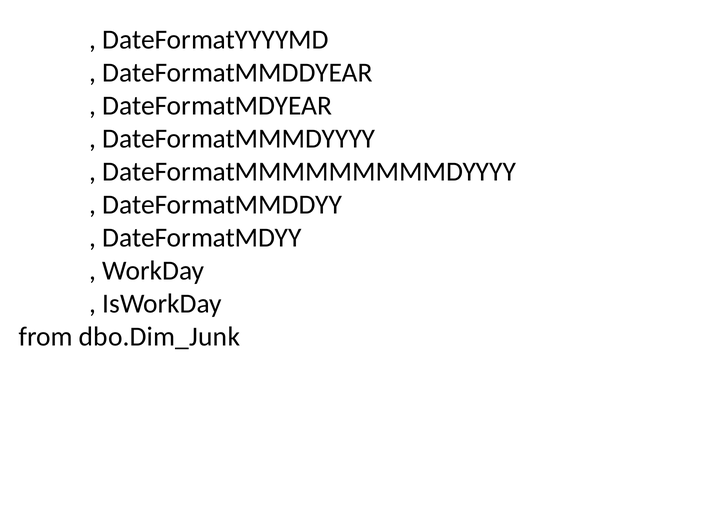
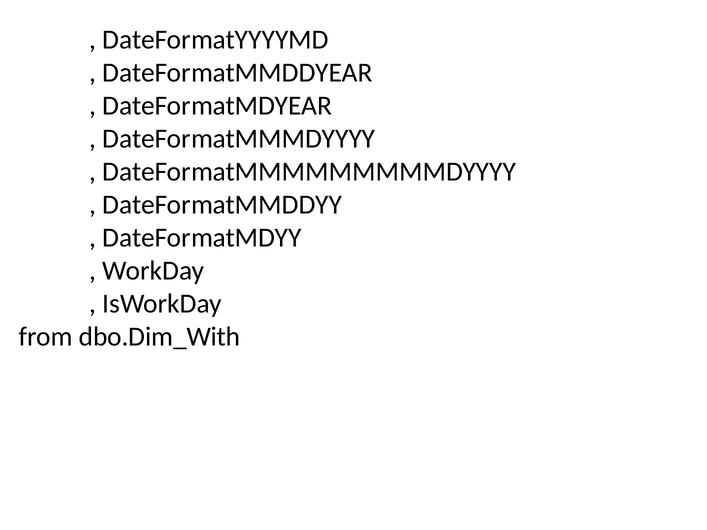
dbo.Dim_Junk: dbo.Dim_Junk -> dbo.Dim_With
